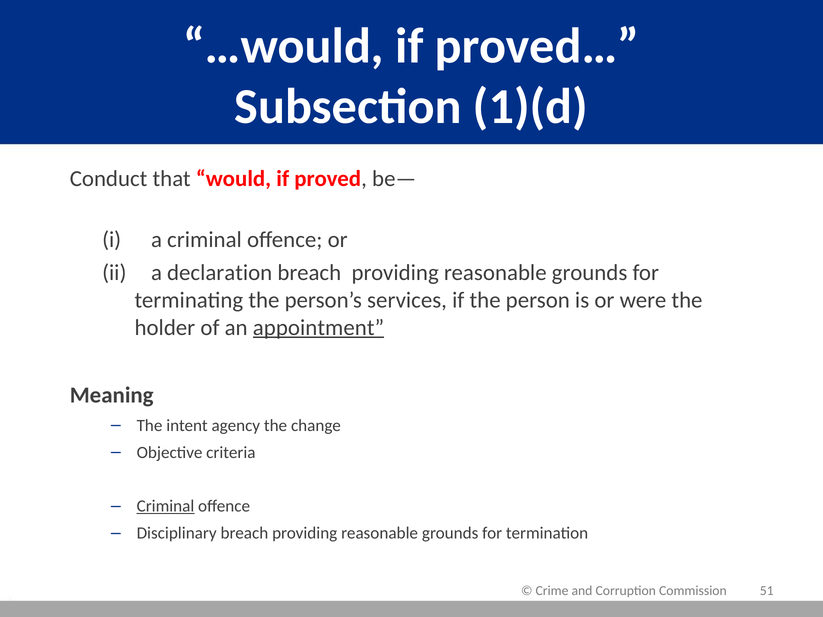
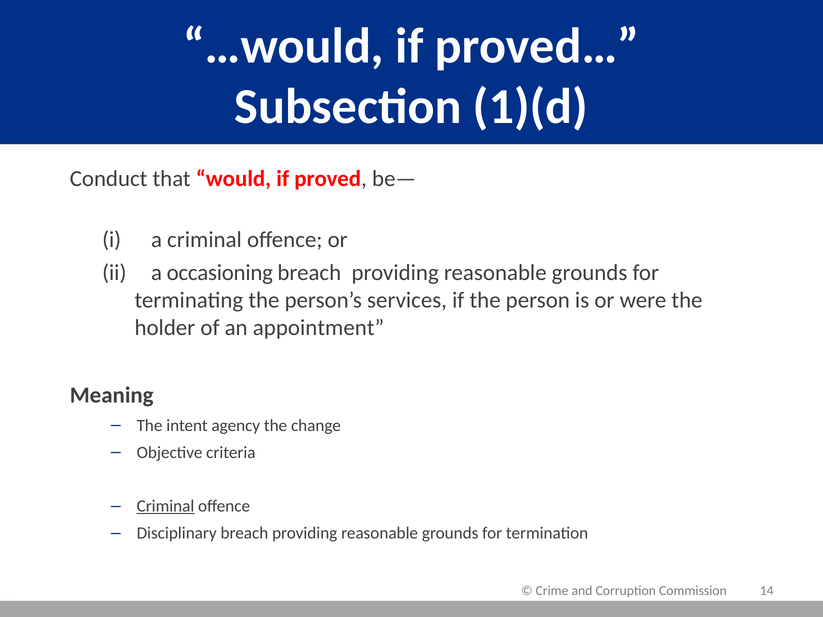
declaration: declaration -> occasioning
appointment underline: present -> none
51: 51 -> 14
